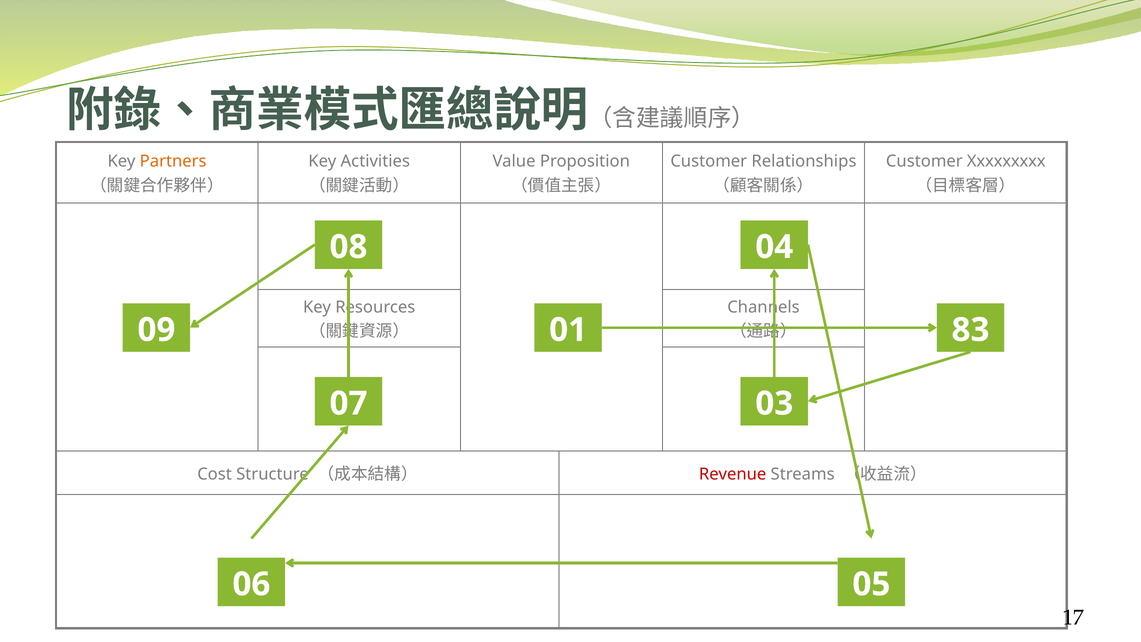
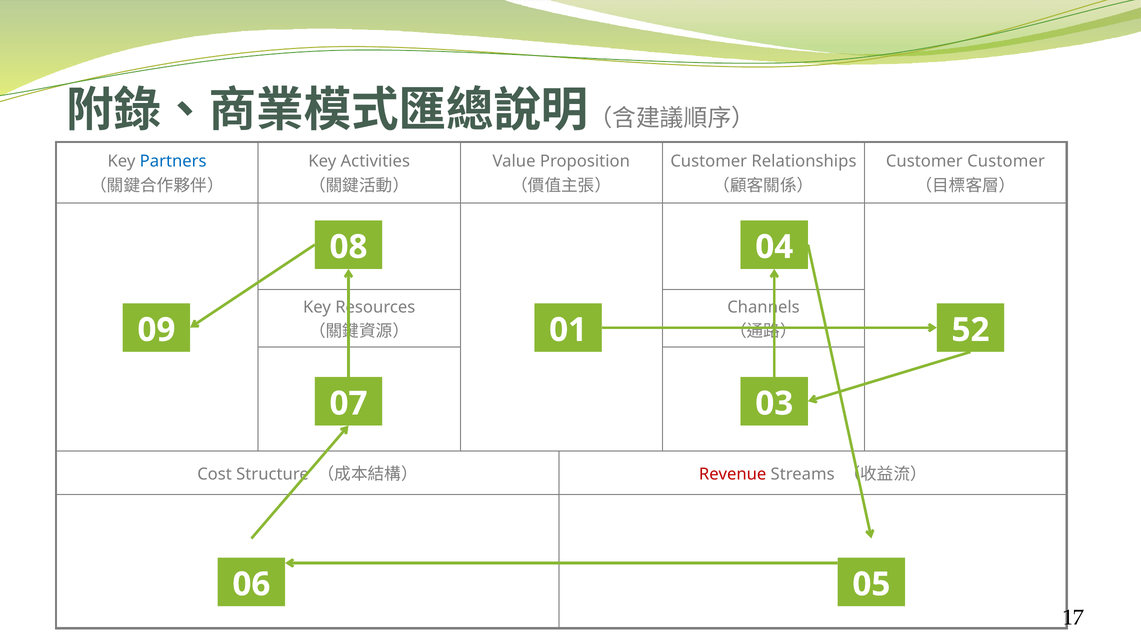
Partners colour: orange -> blue
Customer Xxxxxxxxx: Xxxxxxxxx -> Customer
83: 83 -> 52
